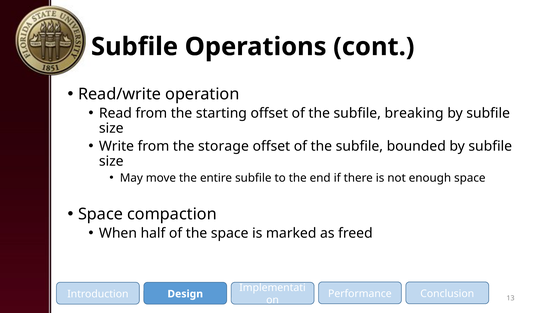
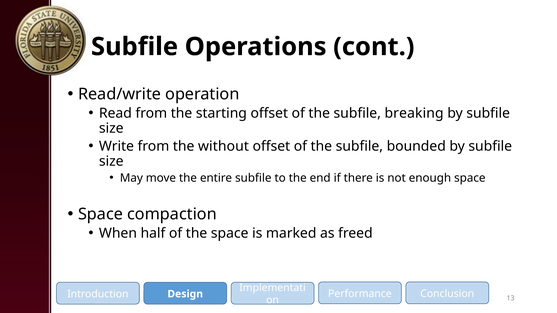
storage: storage -> without
